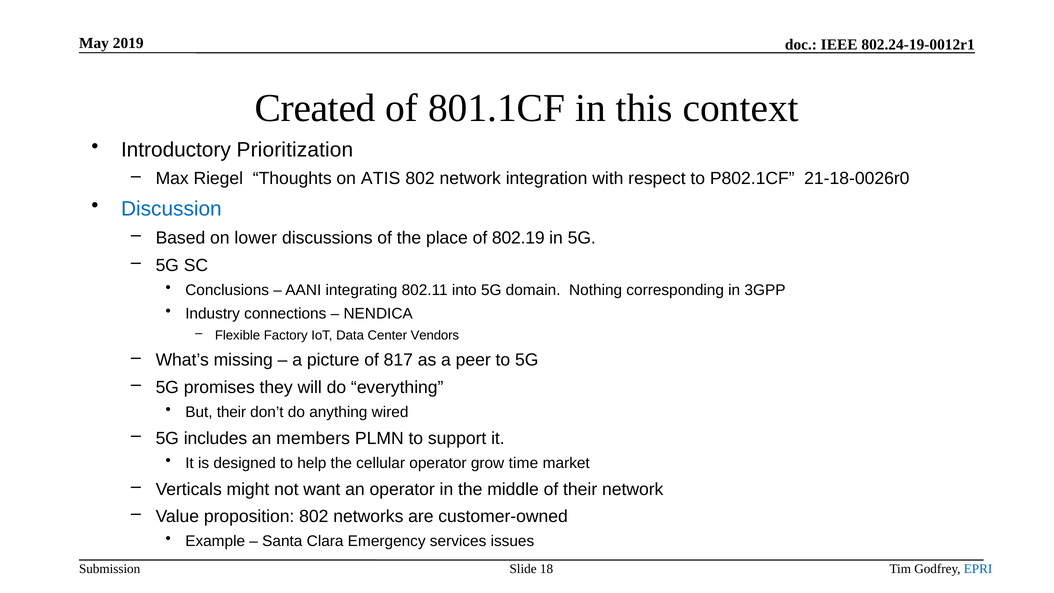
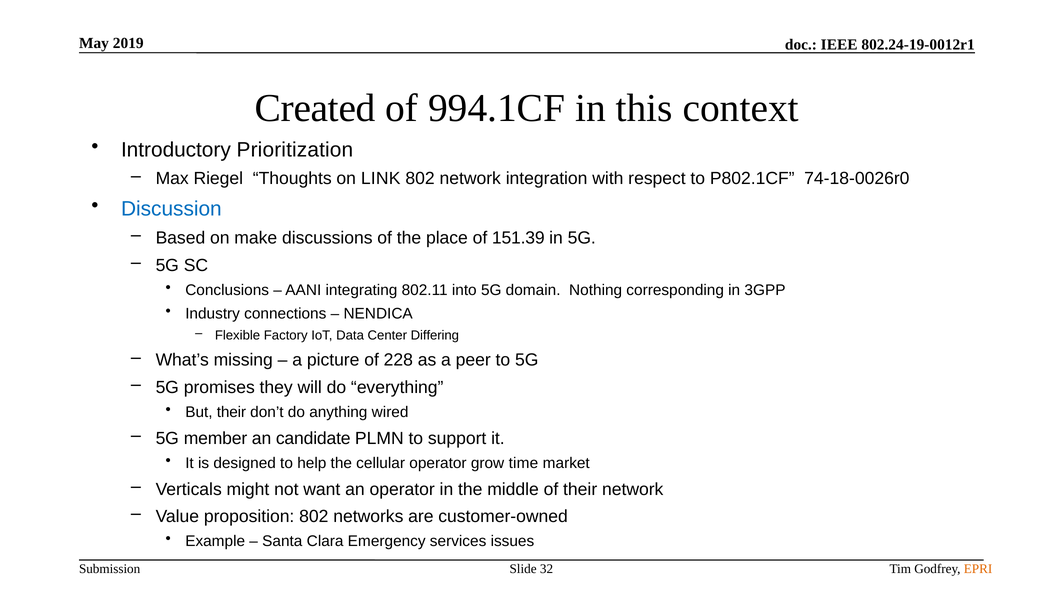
801.1CF: 801.1CF -> 994.1CF
ATIS: ATIS -> LINK
21-18-0026r0: 21-18-0026r0 -> 74-18-0026r0
lower: lower -> make
802.19: 802.19 -> 151.39
Vendors: Vendors -> Differing
817: 817 -> 228
includes: includes -> member
members: members -> candidate
18: 18 -> 32
EPRI colour: blue -> orange
